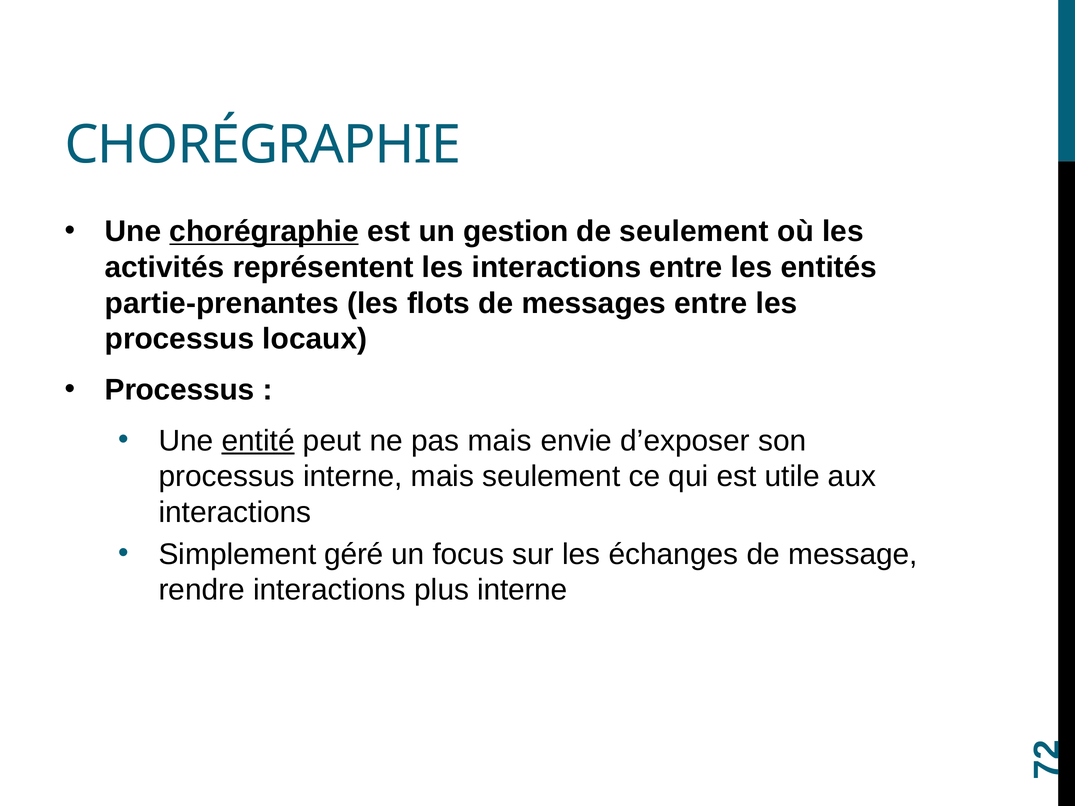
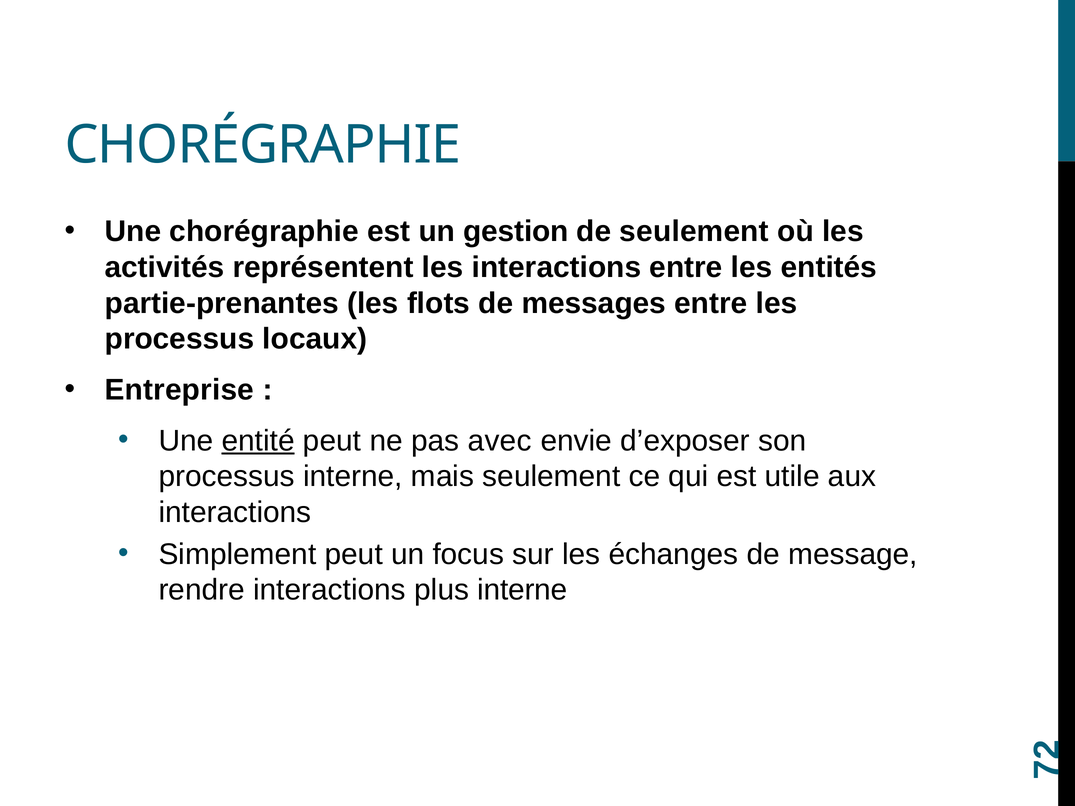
chorégraphie at (264, 231) underline: present -> none
Processus at (180, 390): Processus -> Entreprise
pas mais: mais -> avec
Simplement géré: géré -> peut
